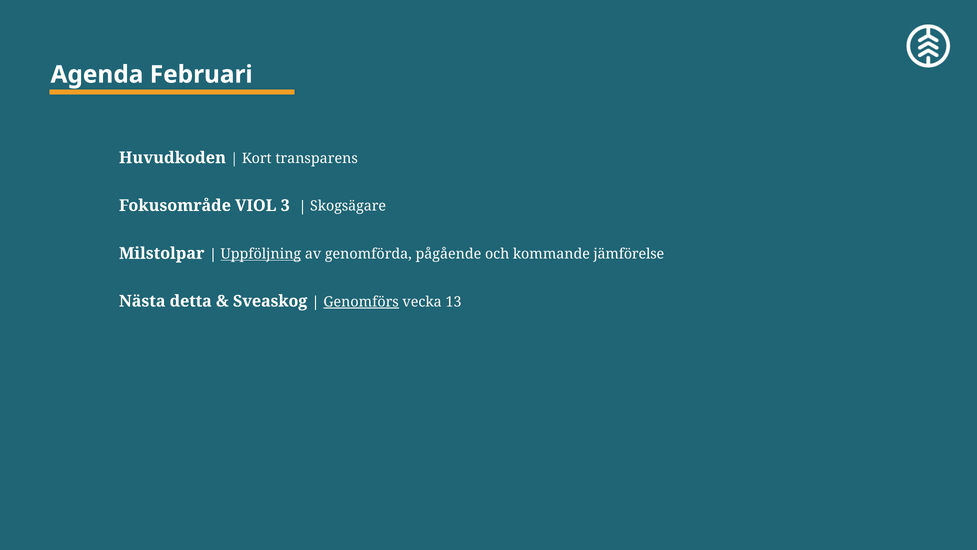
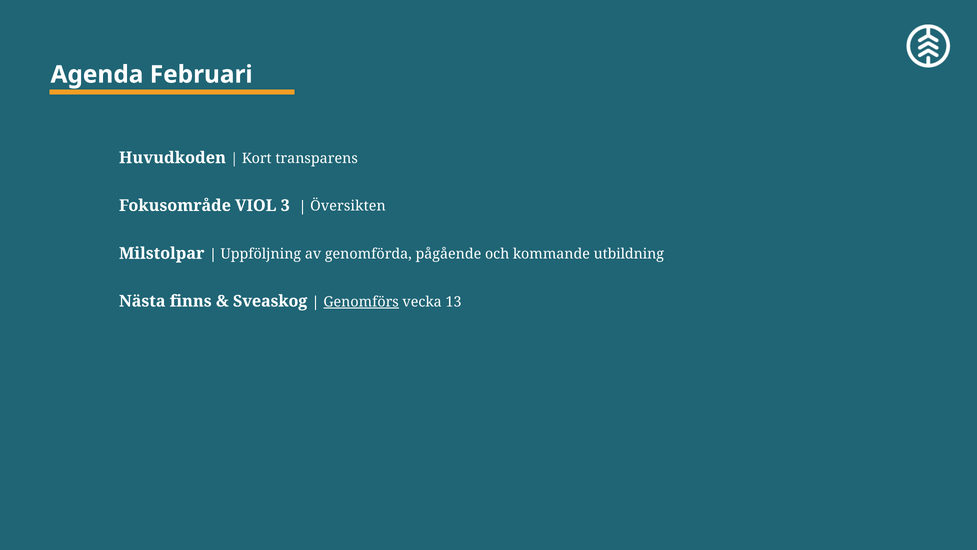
Skogsägare: Skogsägare -> Översikten
Uppföljning underline: present -> none
jämförelse: jämförelse -> utbildning
detta: detta -> finns
